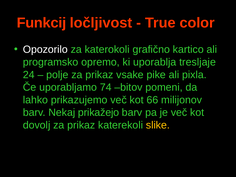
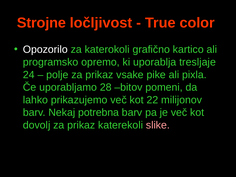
Funkcij: Funkcij -> Strojne
74: 74 -> 28
66: 66 -> 22
prikažejo: prikažejo -> potrebna
slike colour: yellow -> pink
